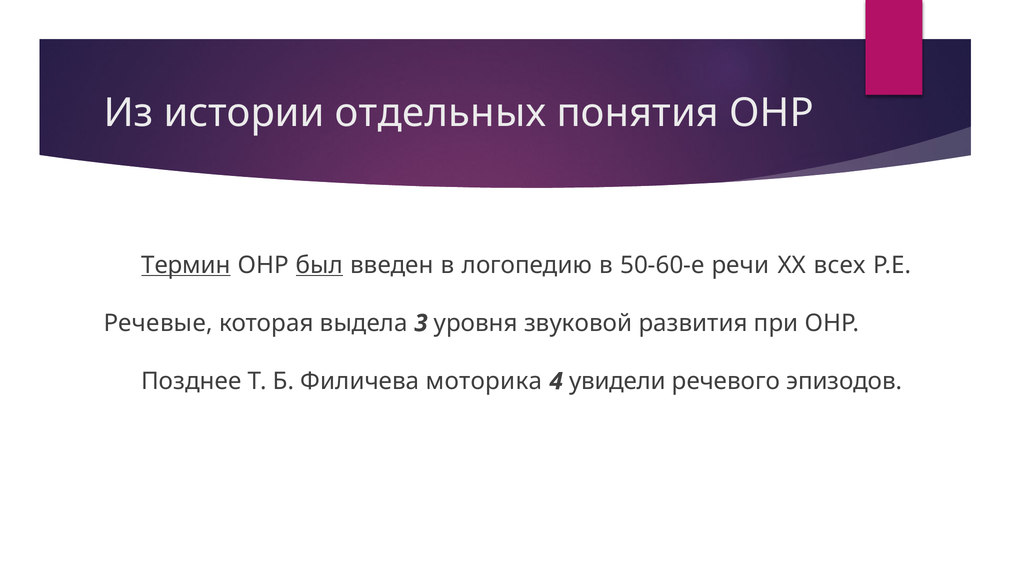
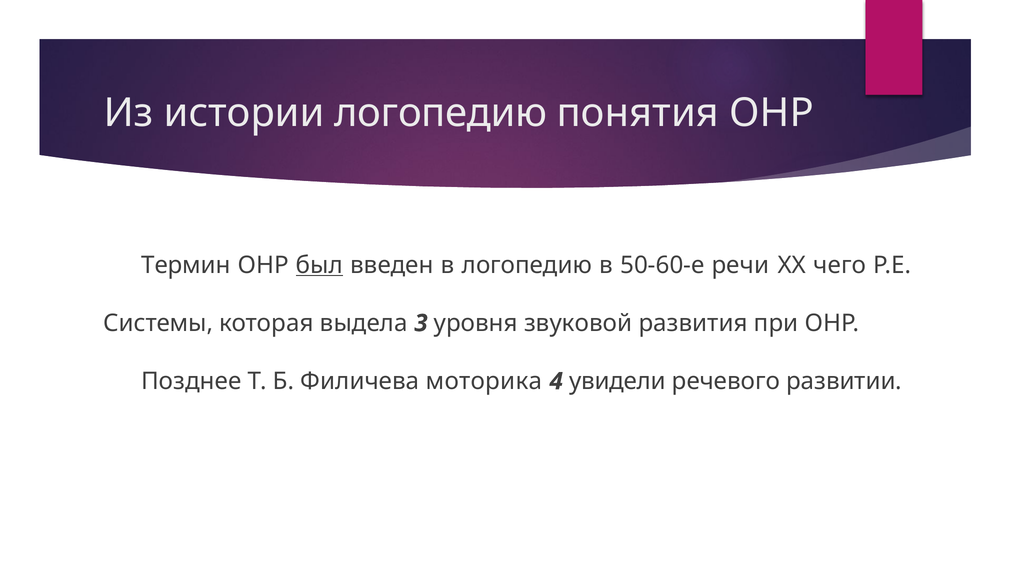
истории отдельных: отдельных -> логопедию
Термин underline: present -> none
всех: всех -> чего
Речевые: Речевые -> Системы
эпизодов: эпизодов -> развитии
